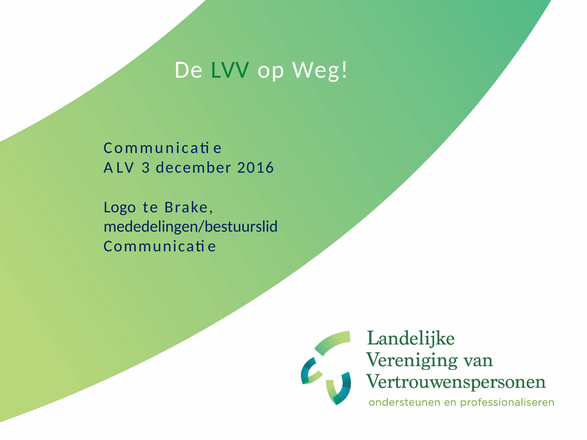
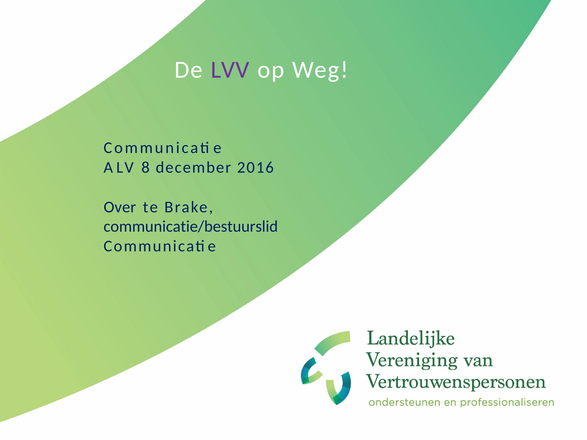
LVV colour: green -> purple
3: 3 -> 8
Logo: Logo -> Over
mededelingen/bestuurslid: mededelingen/bestuurslid -> communicatie/bestuurslid
